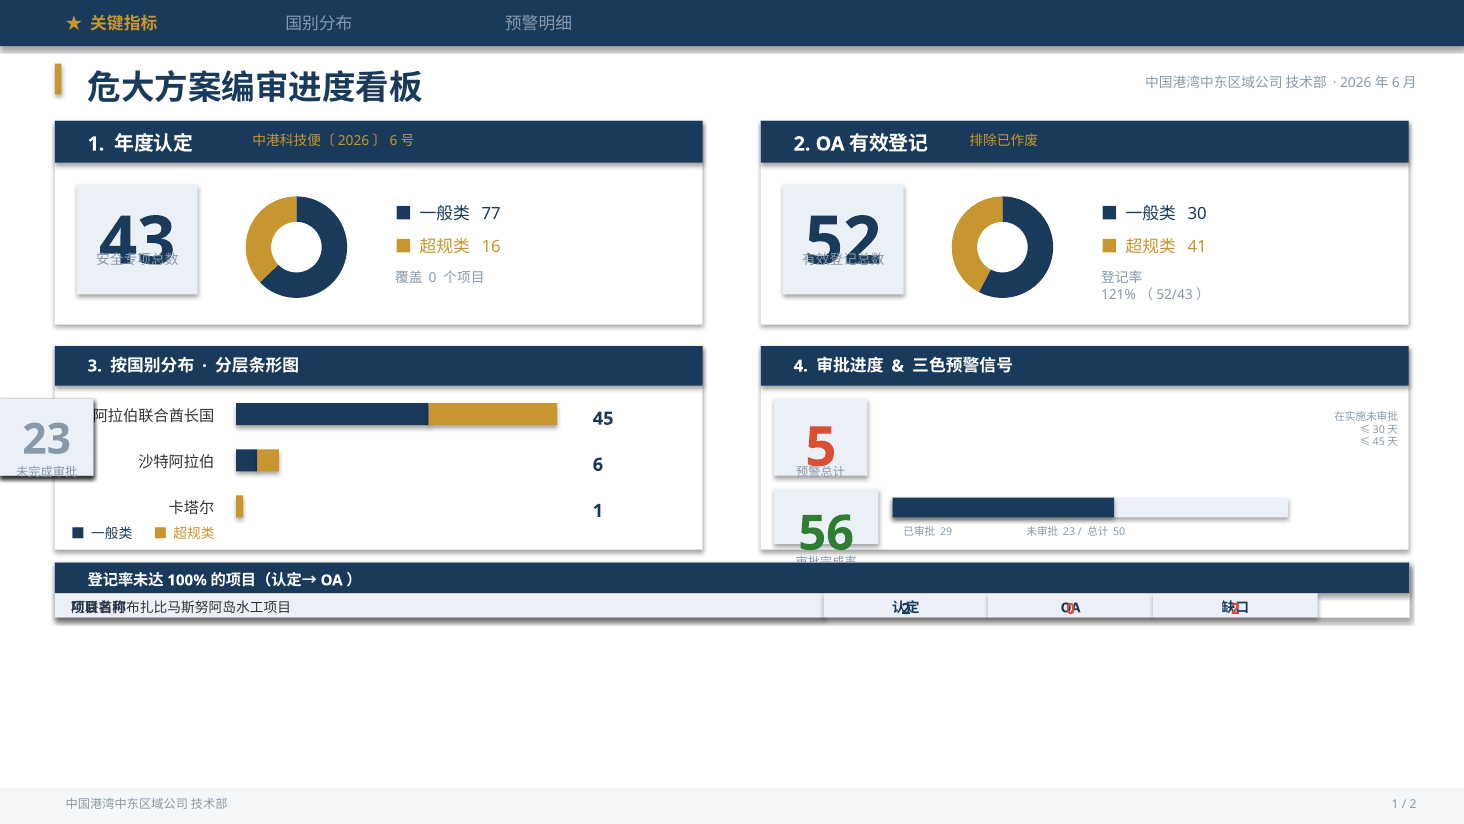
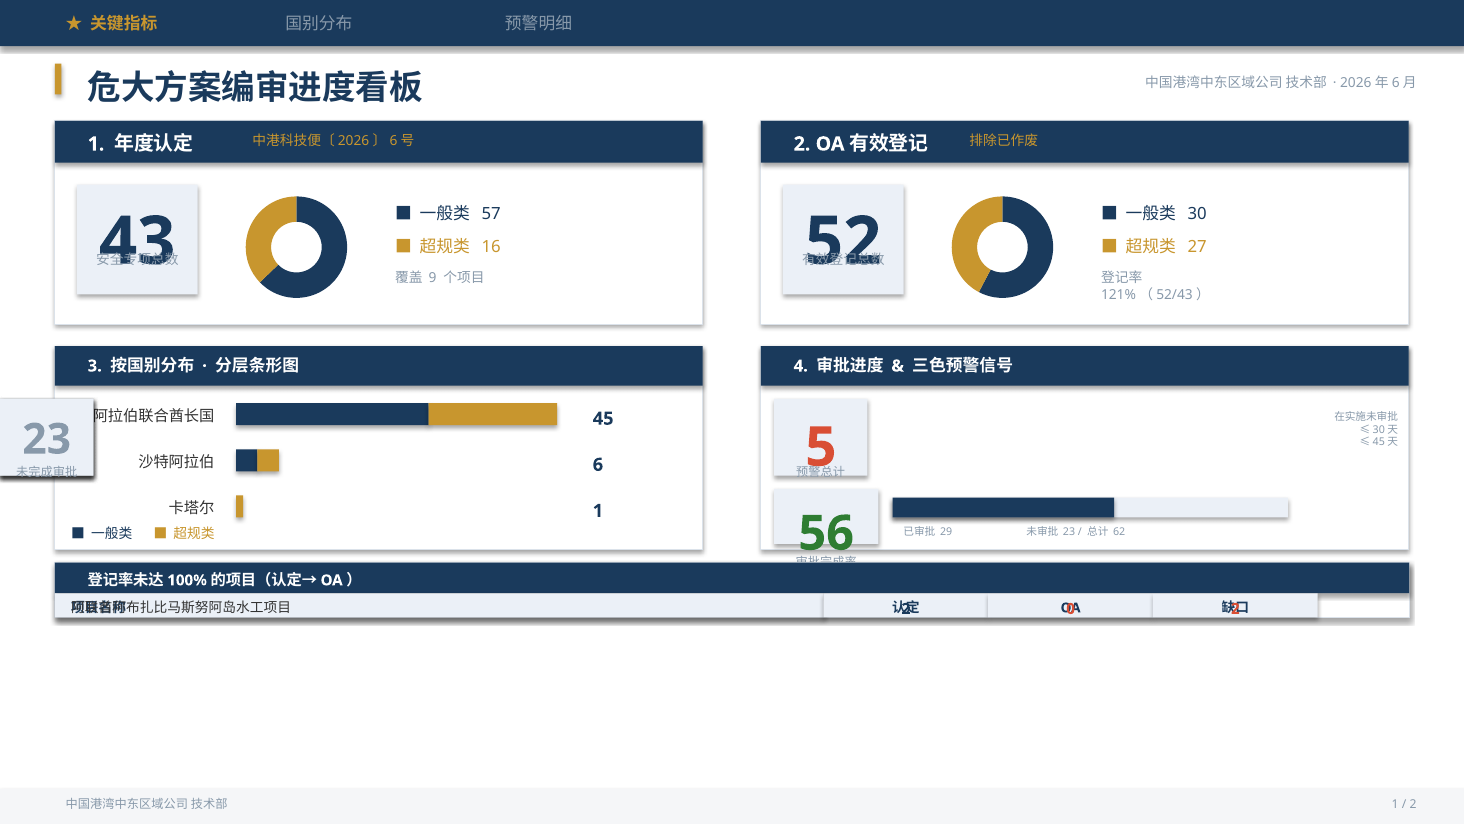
77: 77 -> 57
41: 41 -> 27
0 at (433, 278): 0 -> 9
50: 50 -> 62
